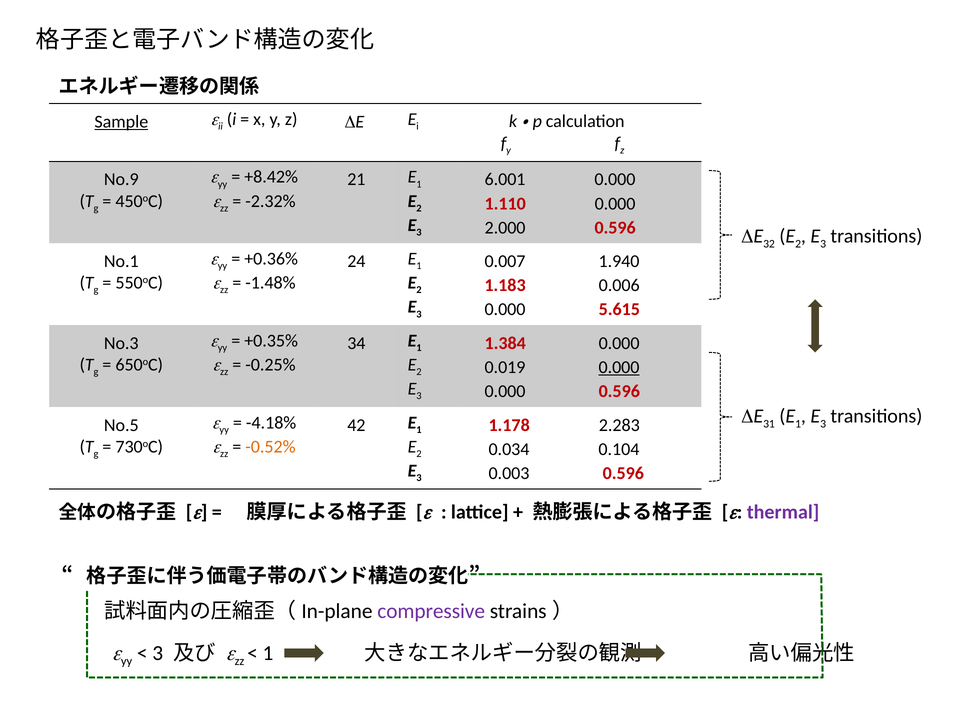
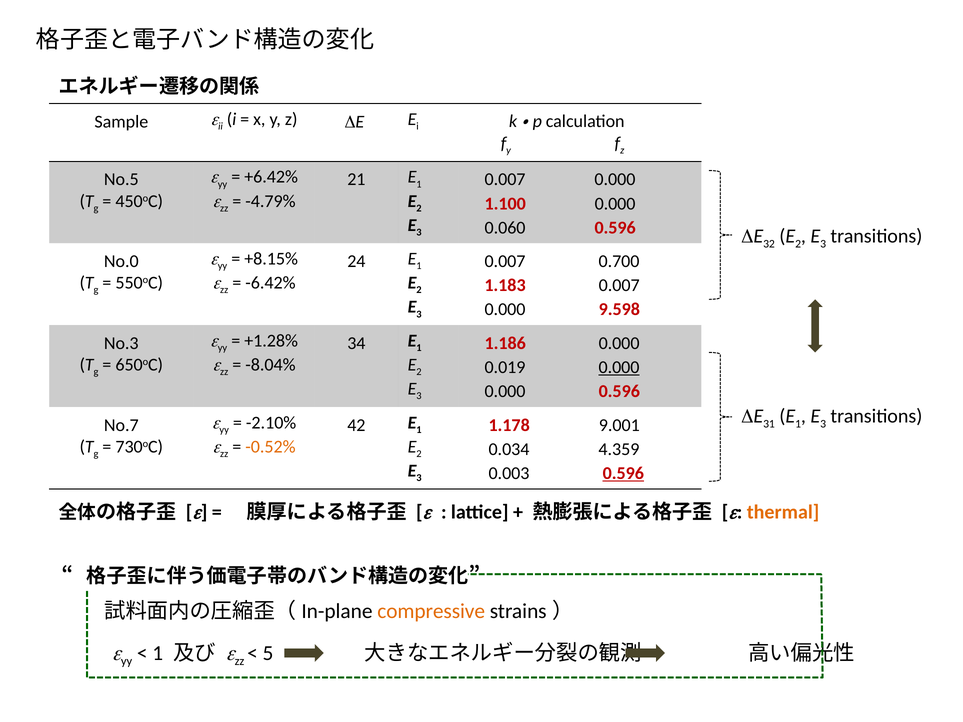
Sample underline: present -> none
No.9: No.9 -> No.5
6.001 at (505, 180): 6.001 -> 0.007
+8.42%: +8.42% -> +6.42%
1.110: 1.110 -> 1.100
-2.32%: -2.32% -> -4.79%
2.000: 2.000 -> 0.060
No.1: No.1 -> No.0
1.940: 1.940 -> 0.700
+0.36%: +0.36% -> +8.15%
1.183 0.006: 0.006 -> 0.007
-1.48%: -1.48% -> -6.42%
5.615: 5.615 -> 9.598
1.384: 1.384 -> 1.186
+0.35%: +0.35% -> +1.28%
-0.25%: -0.25% -> -8.04%
No.5: No.5 -> No.7
2.283: 2.283 -> 9.001
-4.18%: -4.18% -> -2.10%
0.104: 0.104 -> 4.359
0.596 at (623, 473) underline: none -> present
thermal colour: purple -> orange
compressive colour: purple -> orange
3 at (158, 653): 3 -> 1
1 at (268, 653): 1 -> 5
